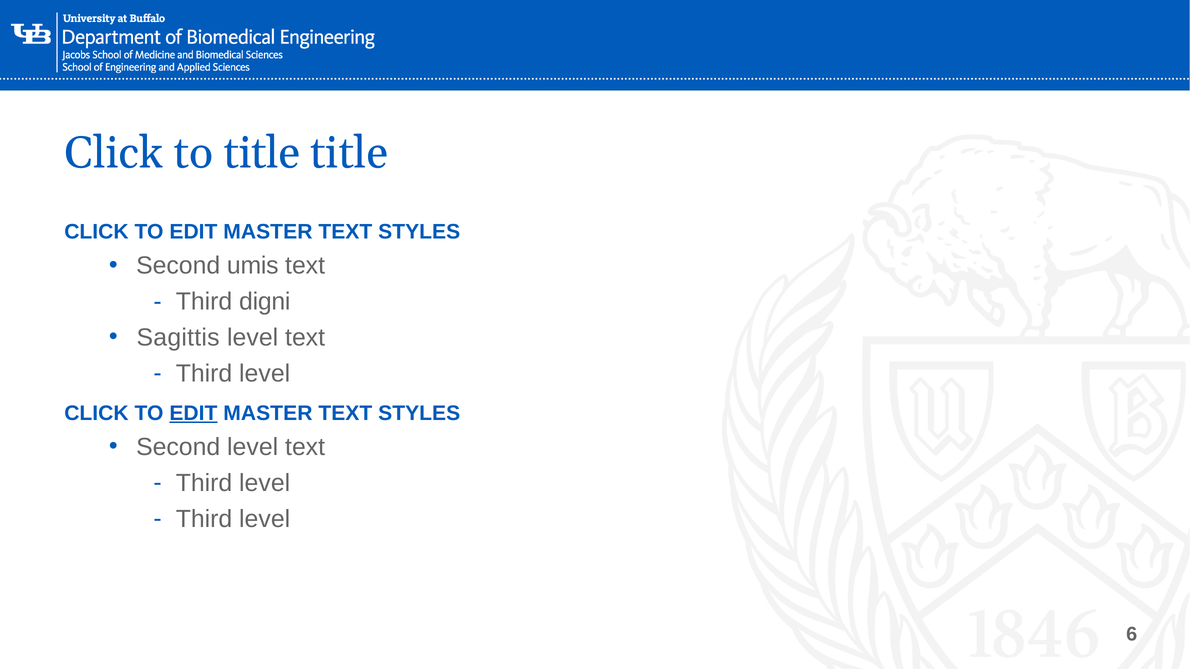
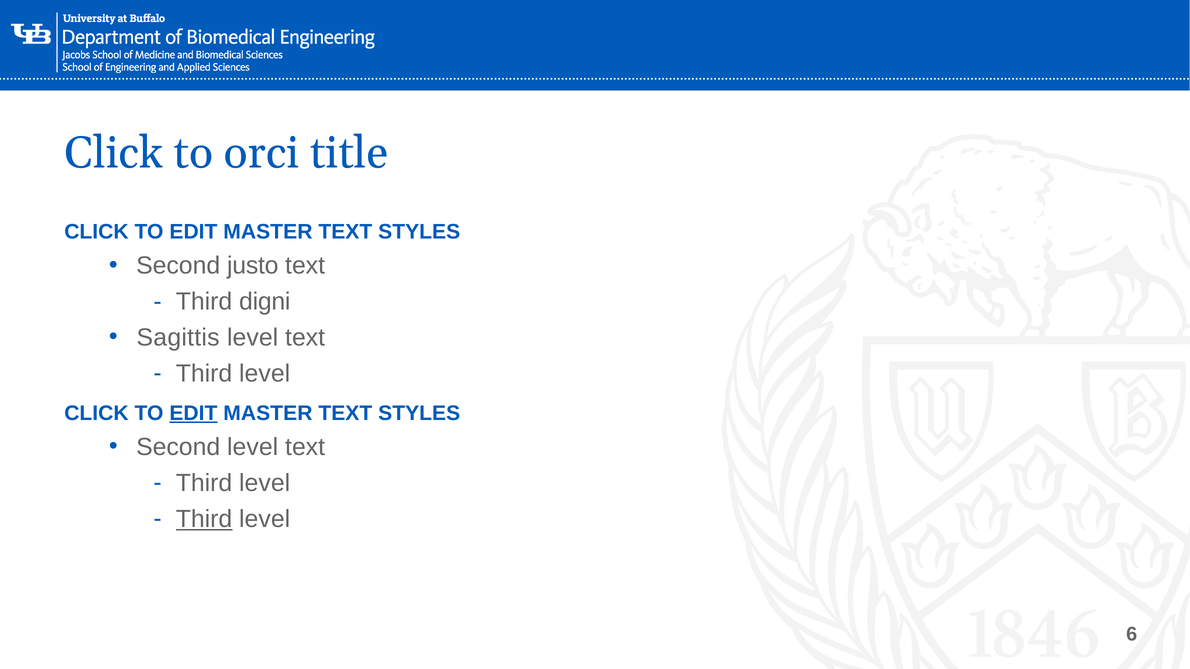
to title: title -> orci
umis: umis -> justo
Third at (204, 519) underline: none -> present
